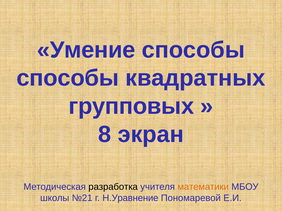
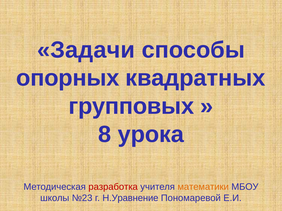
Умение: Умение -> Задачи
способы at (68, 78): способы -> опорных
экран: экран -> урока
разработка colour: black -> red
№21: №21 -> №23
